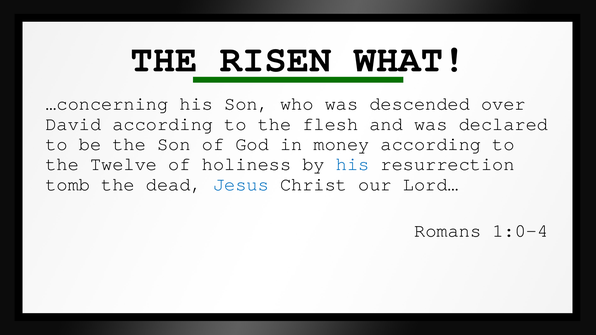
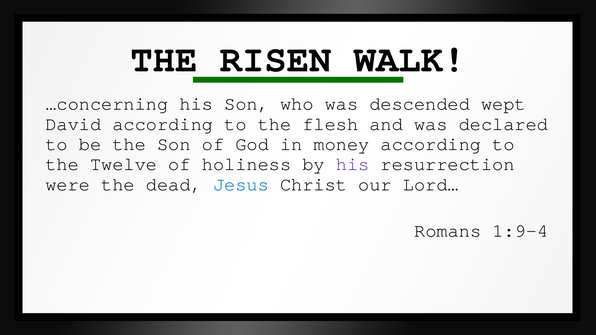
WHAT: WHAT -> WALK
over: over -> wept
his at (353, 164) colour: blue -> purple
tomb: tomb -> were
1:0-4: 1:0-4 -> 1:9-4
